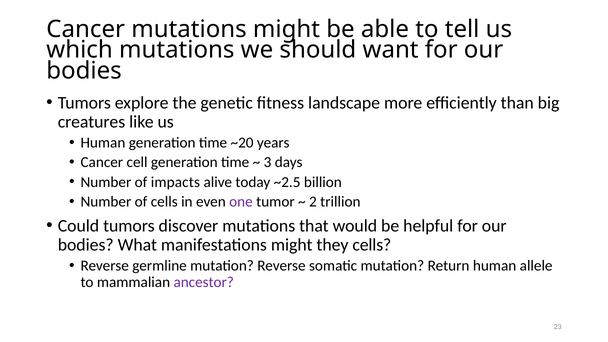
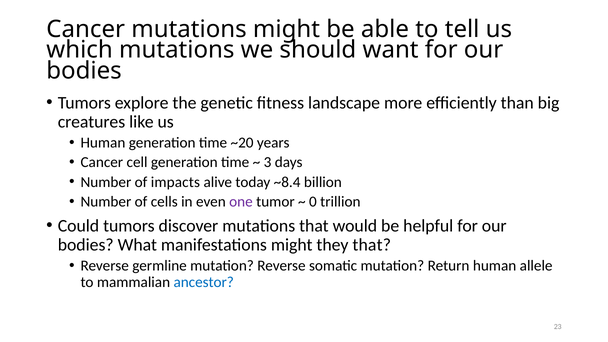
~2.5: ~2.5 -> ~8.4
2: 2 -> 0
they cells: cells -> that
ancestor colour: purple -> blue
